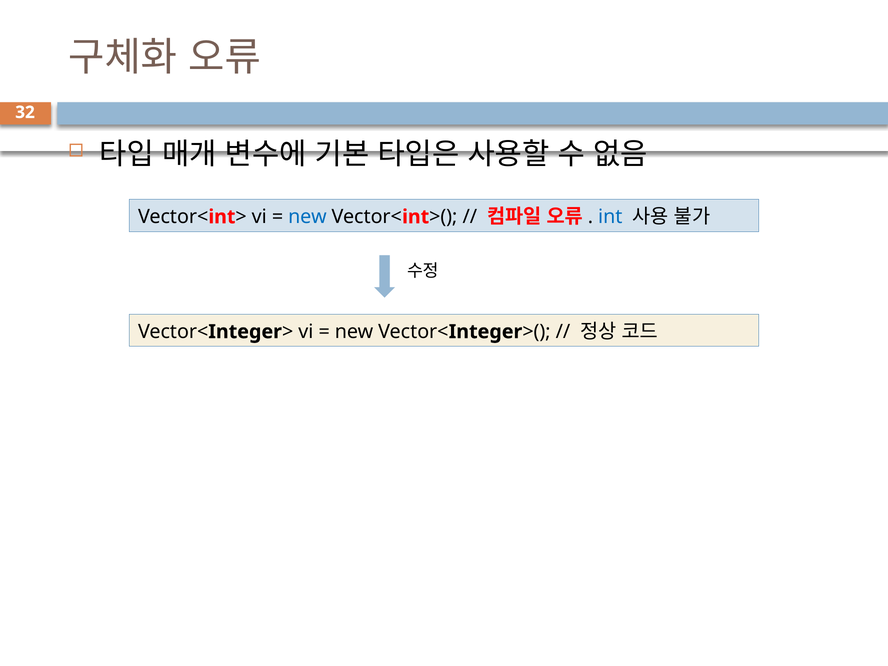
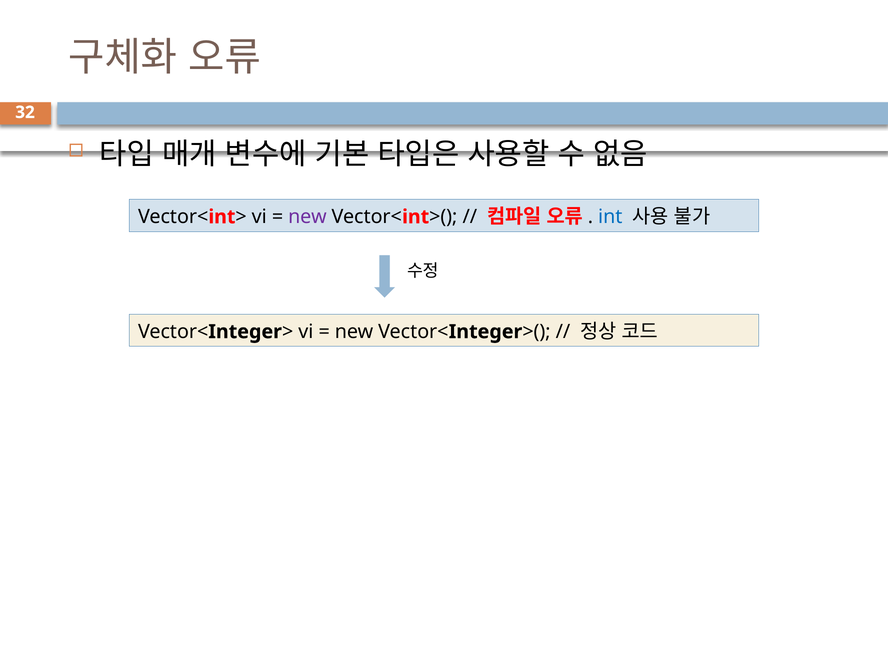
new at (307, 217) colour: blue -> purple
